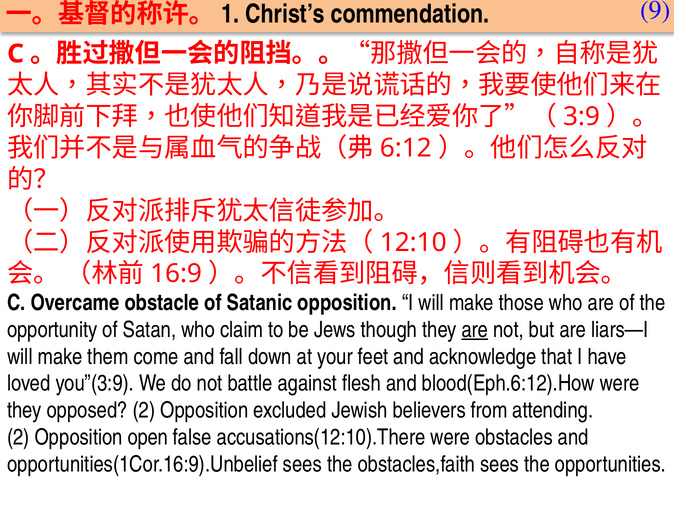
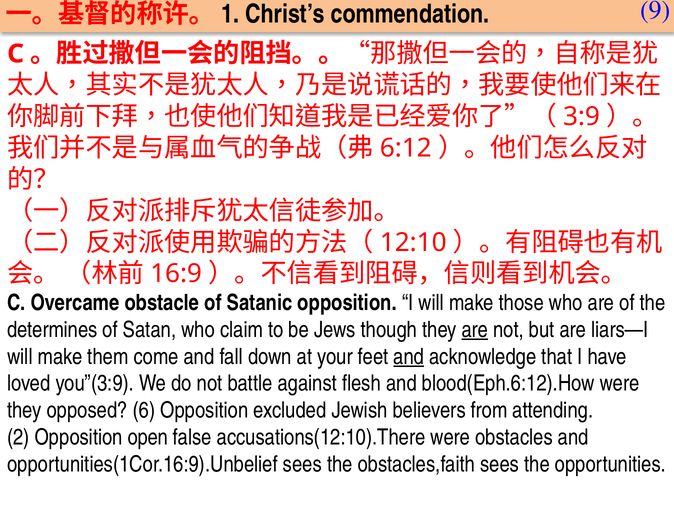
opportunity: opportunity -> determines
and at (409, 357) underline: none -> present
opposed 2: 2 -> 6
